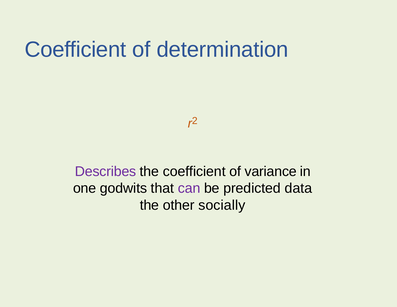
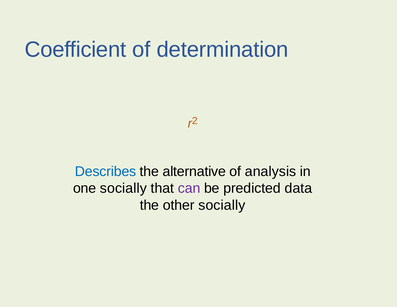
Describes colour: purple -> blue
the coefficient: coefficient -> alternative
variance: variance -> analysis
one godwits: godwits -> socially
